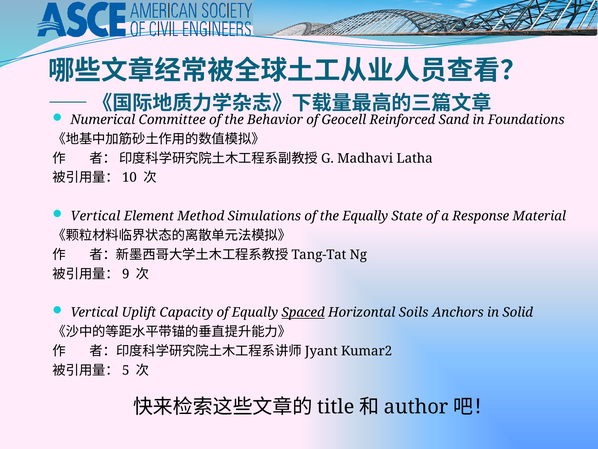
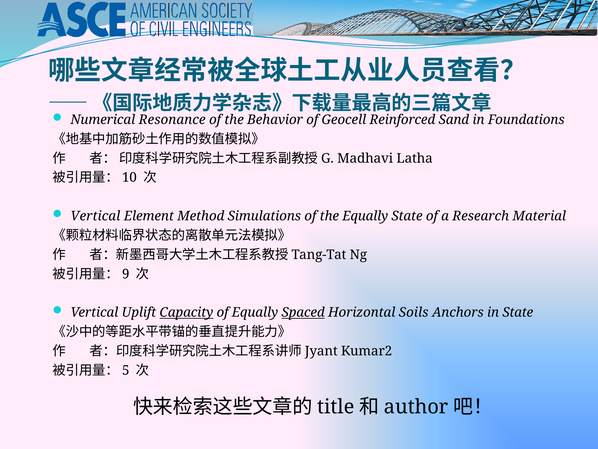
Committee: Committee -> Resonance
Response: Response -> Research
Capacity underline: none -> present
in Solid: Solid -> State
